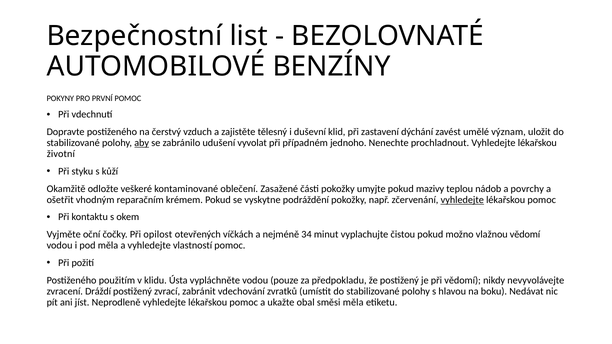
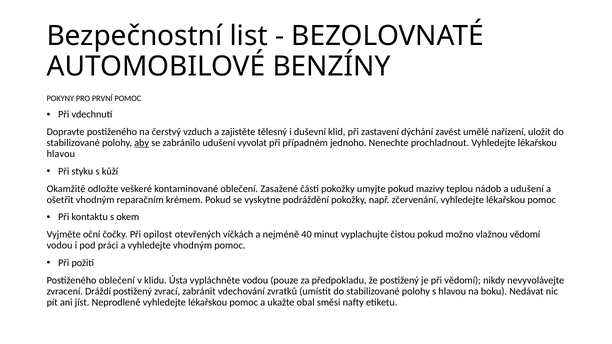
význam: význam -> nařízení
životní at (61, 154): životní -> hlavou
a povrchy: povrchy -> udušení
vyhledejte at (462, 200) underline: present -> none
34: 34 -> 40
pod měla: měla -> práci
vyhledejte vlastností: vlastností -> vhodným
Postiženého použitím: použitím -> oblečení
směsi měla: měla -> nafty
